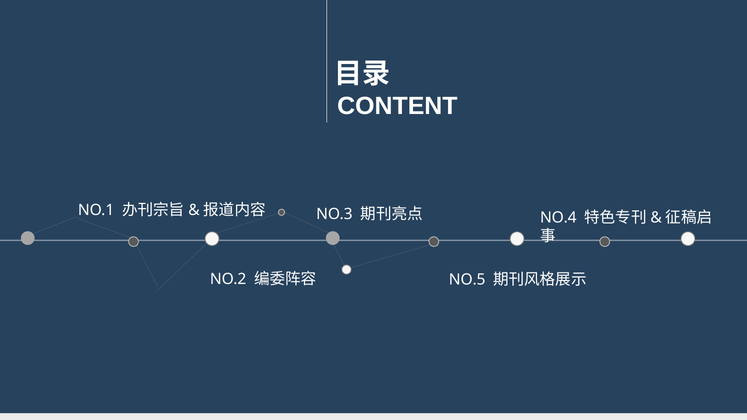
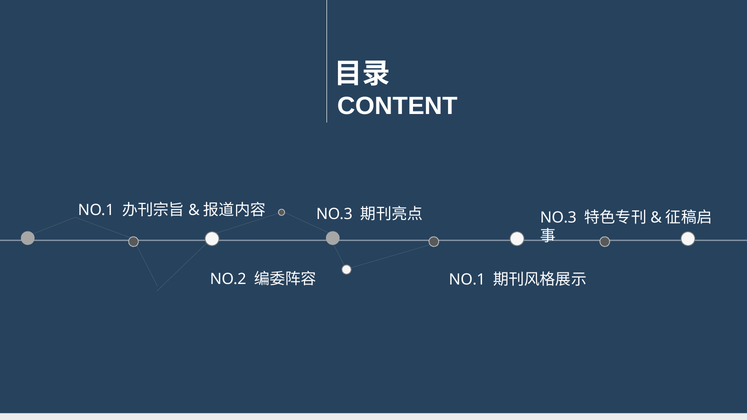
NO.4 at (558, 218): NO.4 -> NO.3
NO.5 at (467, 280): NO.5 -> NO.1
